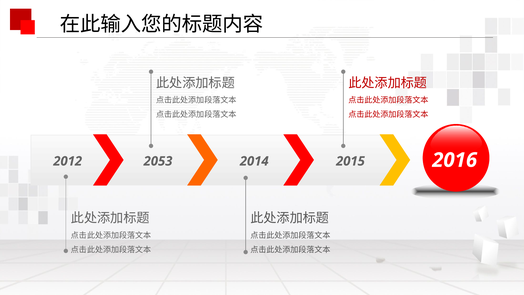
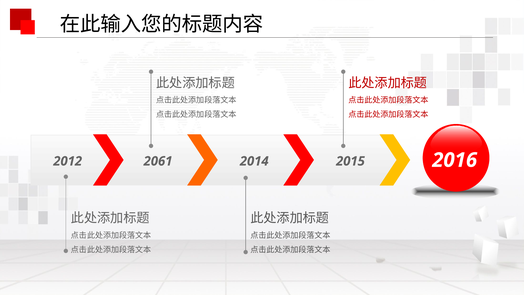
2053: 2053 -> 2061
